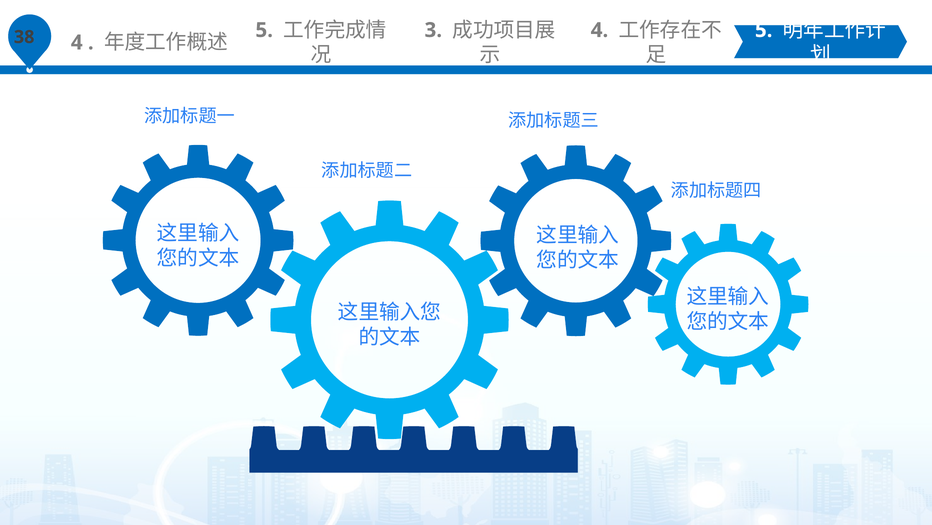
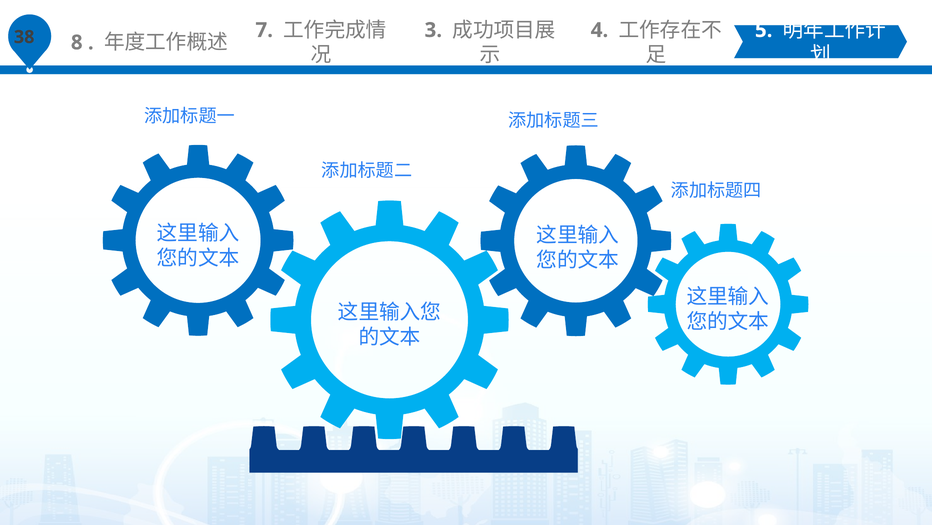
4 at (77, 42): 4 -> 8
5 at (264, 30): 5 -> 7
